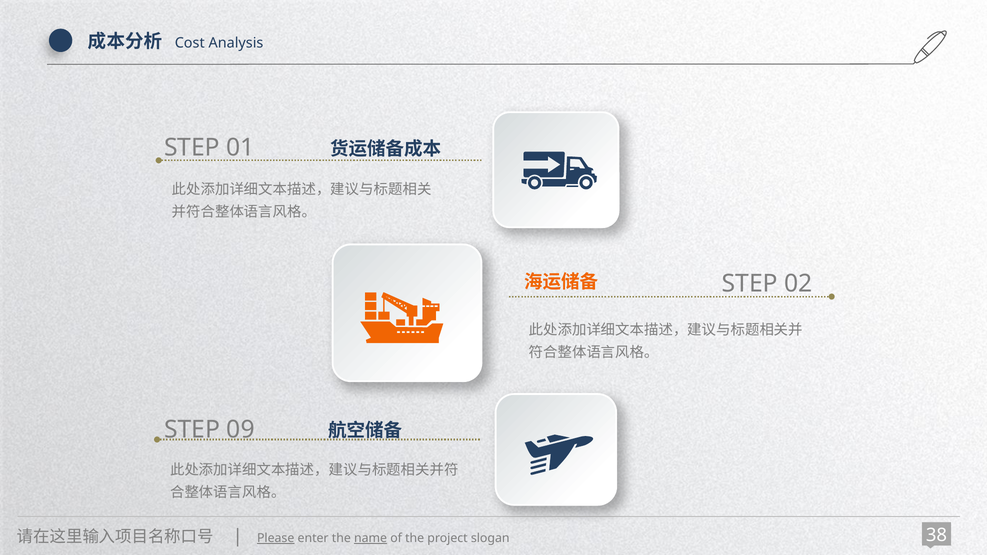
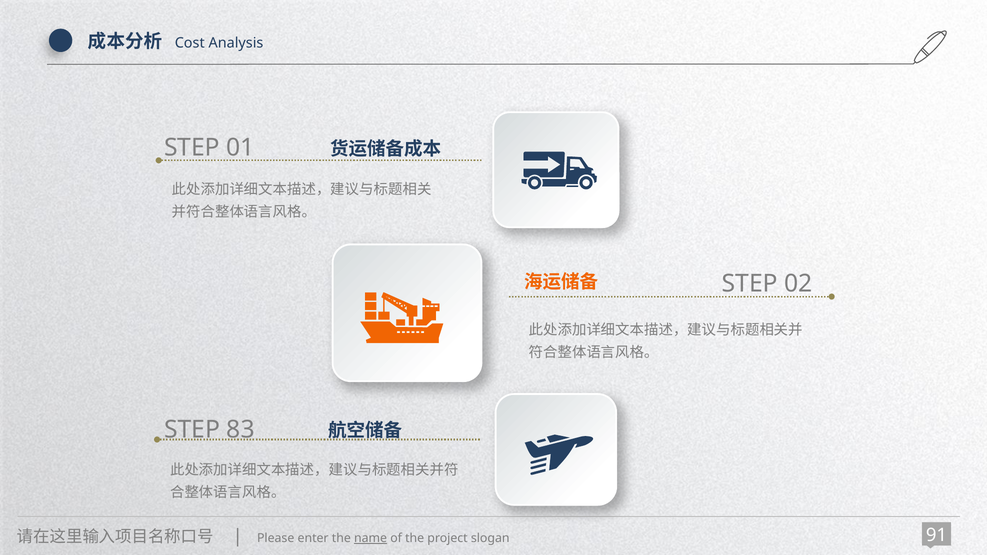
09: 09 -> 83
Please underline: present -> none
38: 38 -> 91
